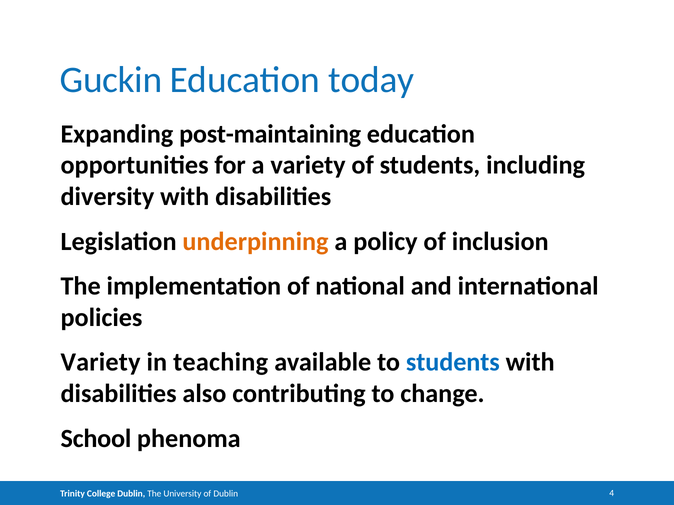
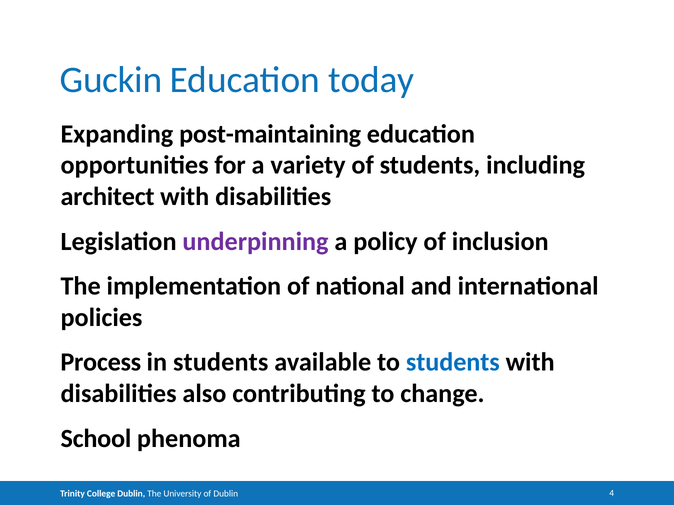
diversity: diversity -> architect
underpinning colour: orange -> purple
Variety at (101, 363): Variety -> Process
in teaching: teaching -> students
